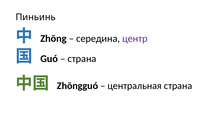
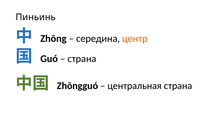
центр colour: purple -> orange
